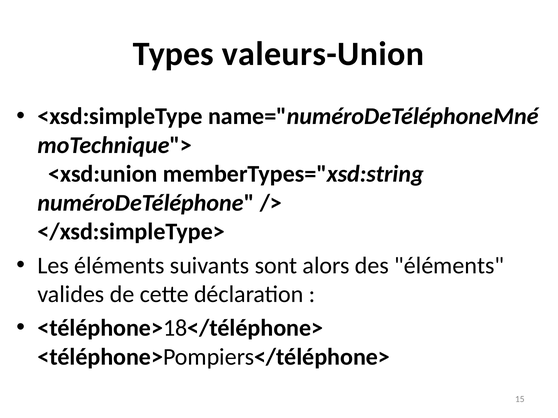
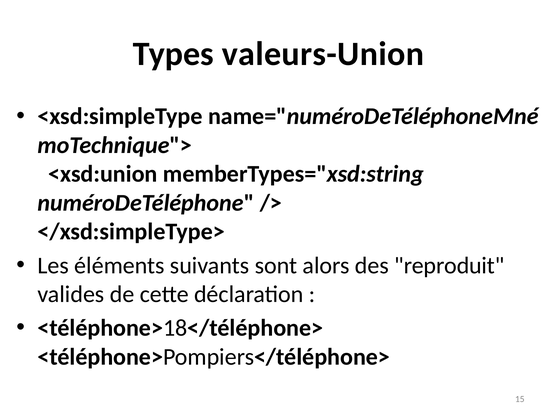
des éléments: éléments -> reproduit
